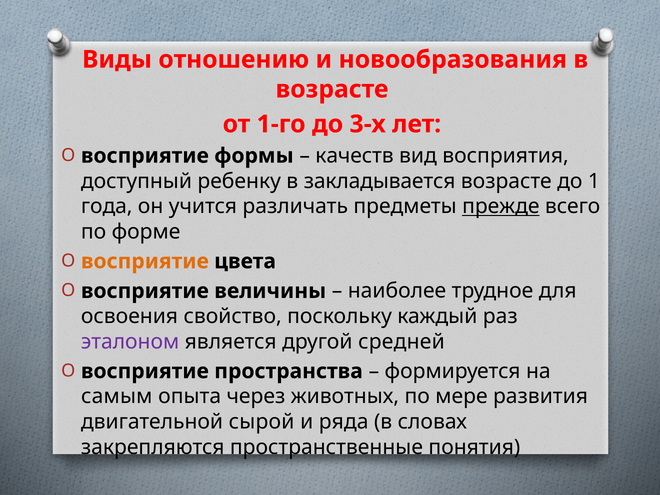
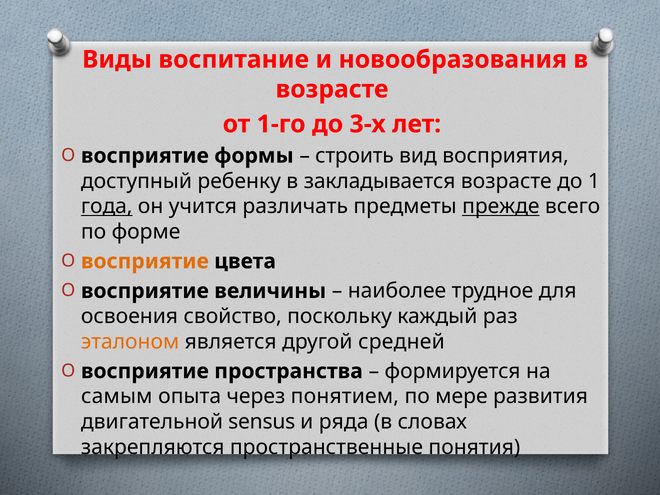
отношению: отношению -> воспитание
качеств: качеств -> строить
года underline: none -> present
эталоном colour: purple -> orange
животных: животных -> понятием
сырой: сырой -> sensus
